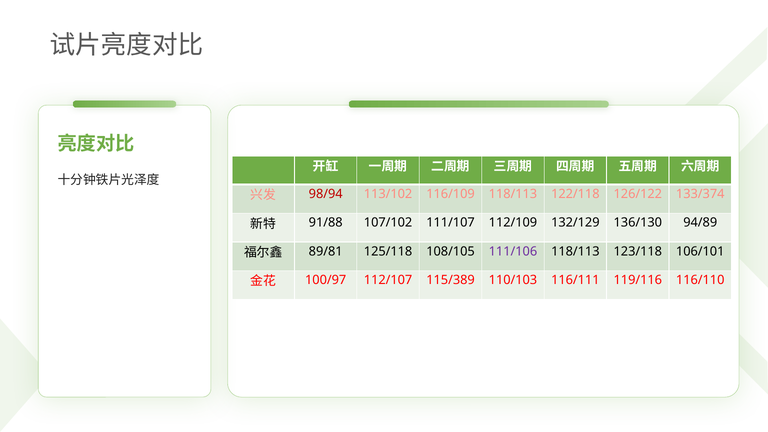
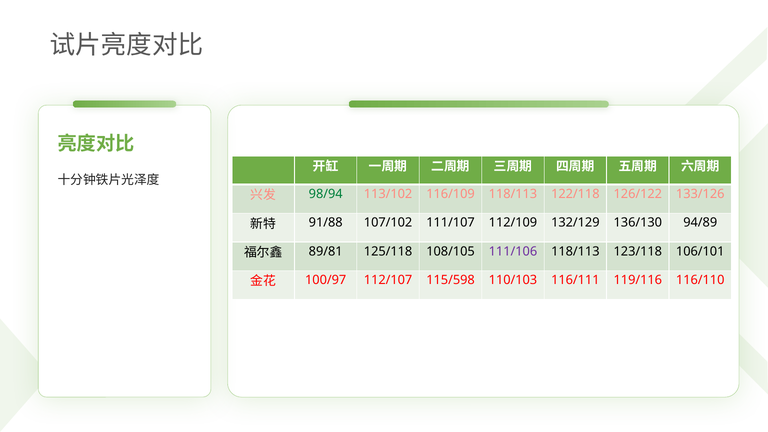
98/94 colour: red -> green
133/374: 133/374 -> 133/126
115/389: 115/389 -> 115/598
